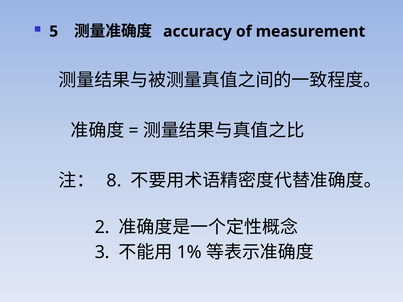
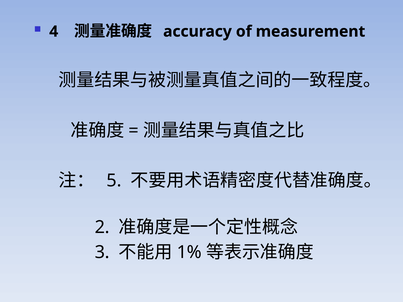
5: 5 -> 4
8: 8 -> 5
